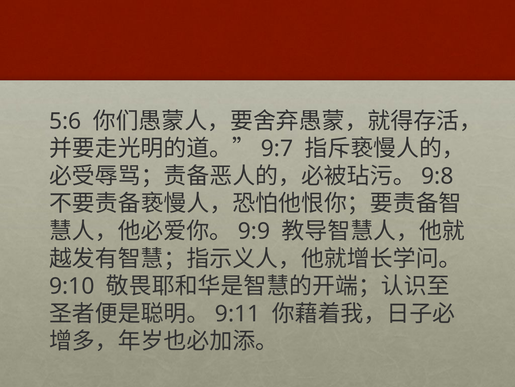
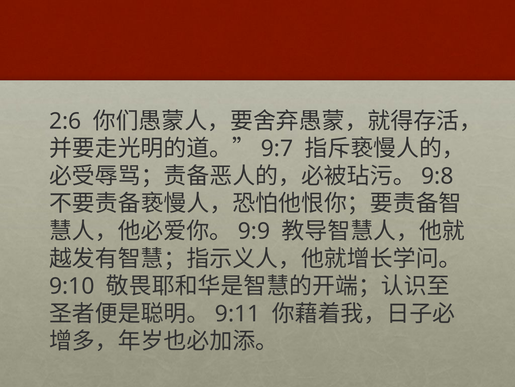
5:6: 5:6 -> 2:6
